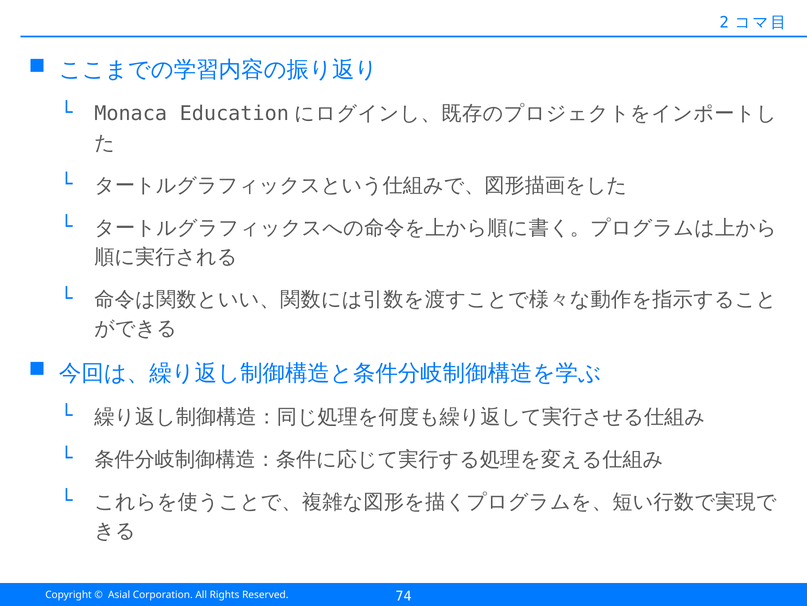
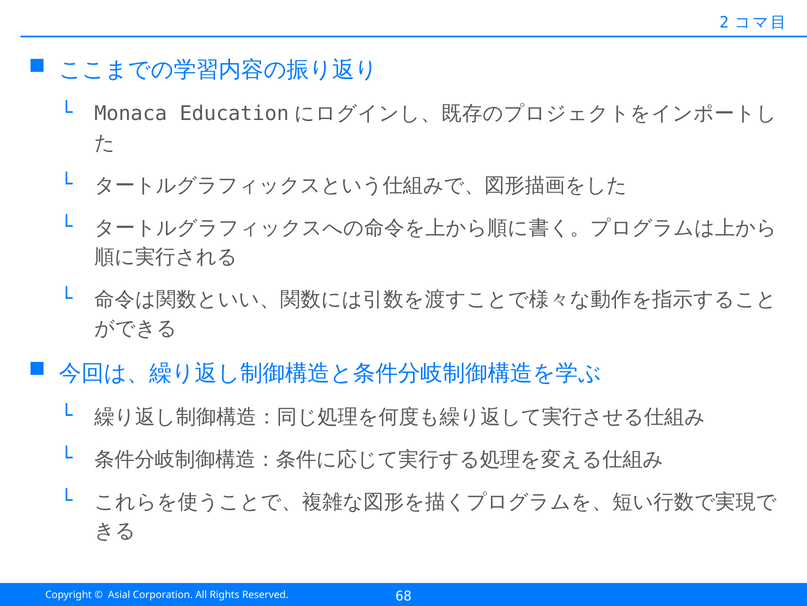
74: 74 -> 68
